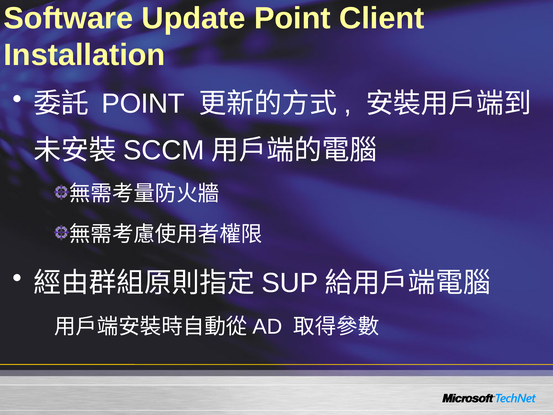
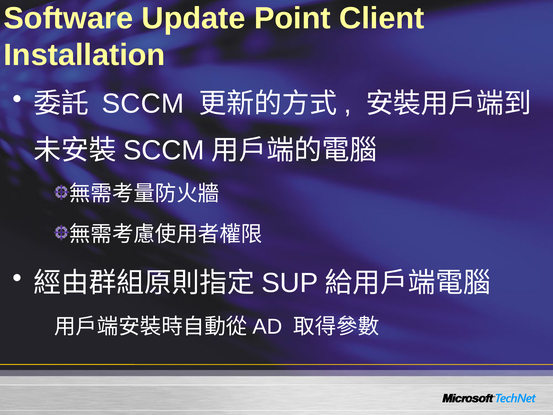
POINT at (143, 104): POINT -> SCCM
